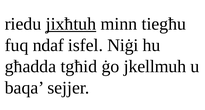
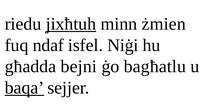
tiegħu: tiegħu -> żmien
tgħid: tgħid -> bejni
jkellmuh: jkellmuh -> bagħatlu
baqa underline: none -> present
